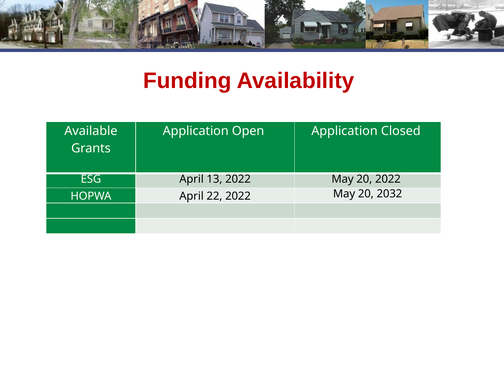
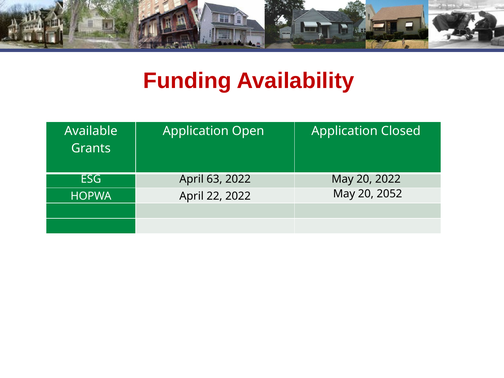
13: 13 -> 63
2032: 2032 -> 2052
